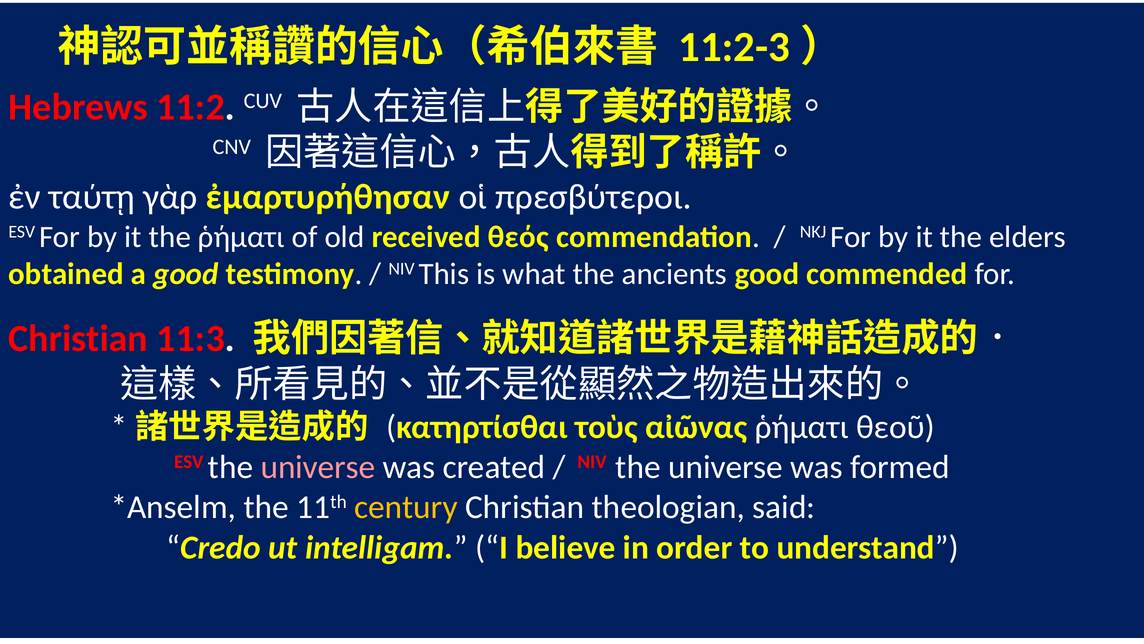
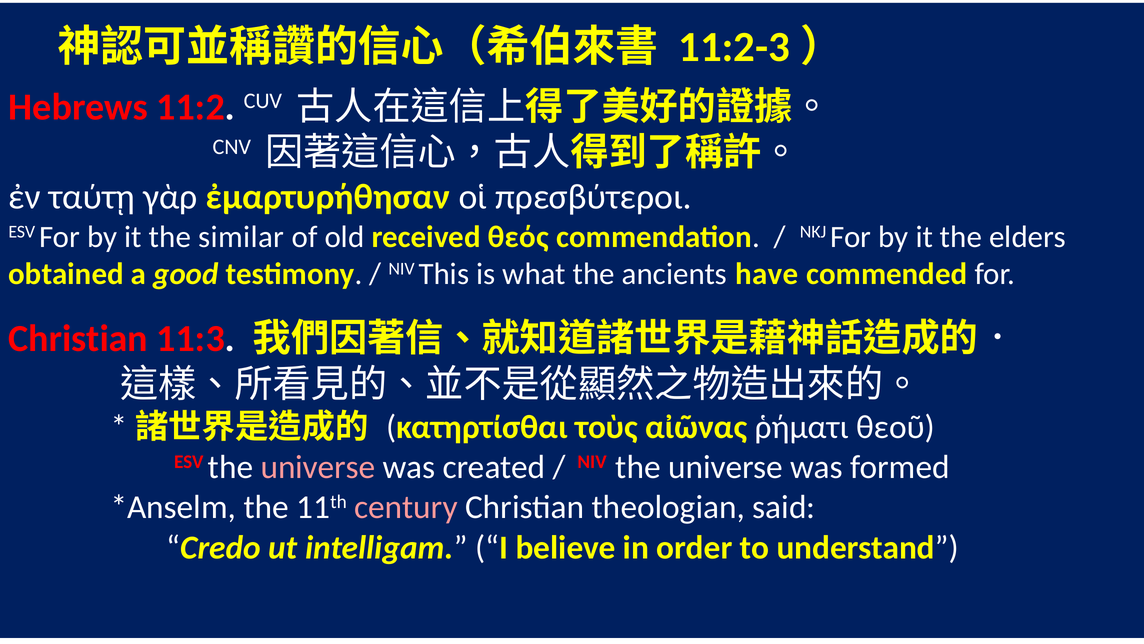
the ῥήματι: ῥήματι -> similar
ancients good: good -> have
century colour: yellow -> pink
